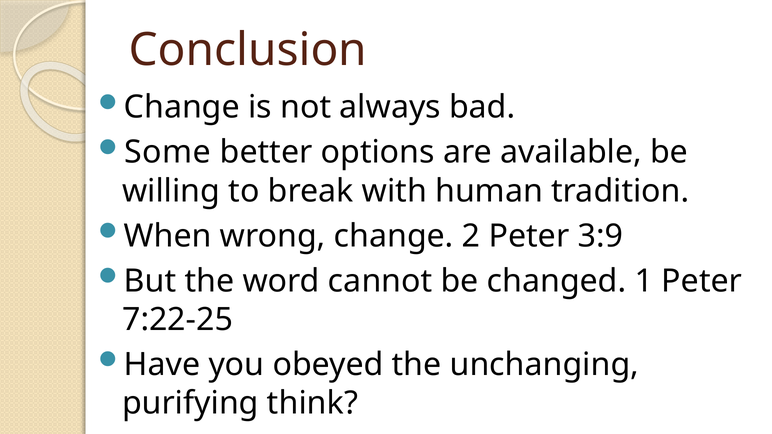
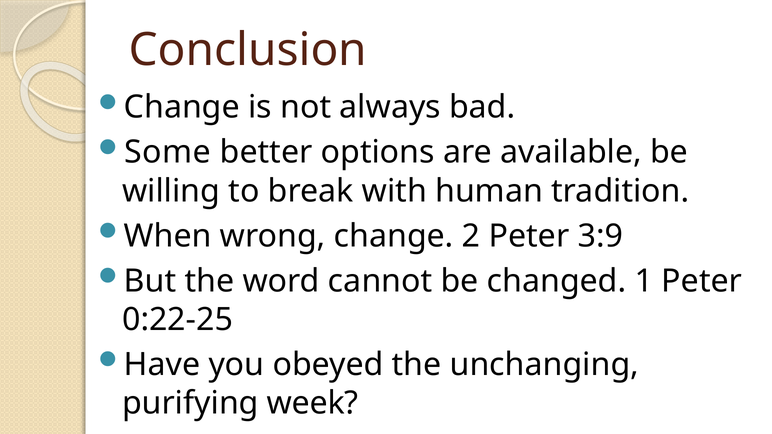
7:22-25: 7:22-25 -> 0:22-25
think: think -> week
